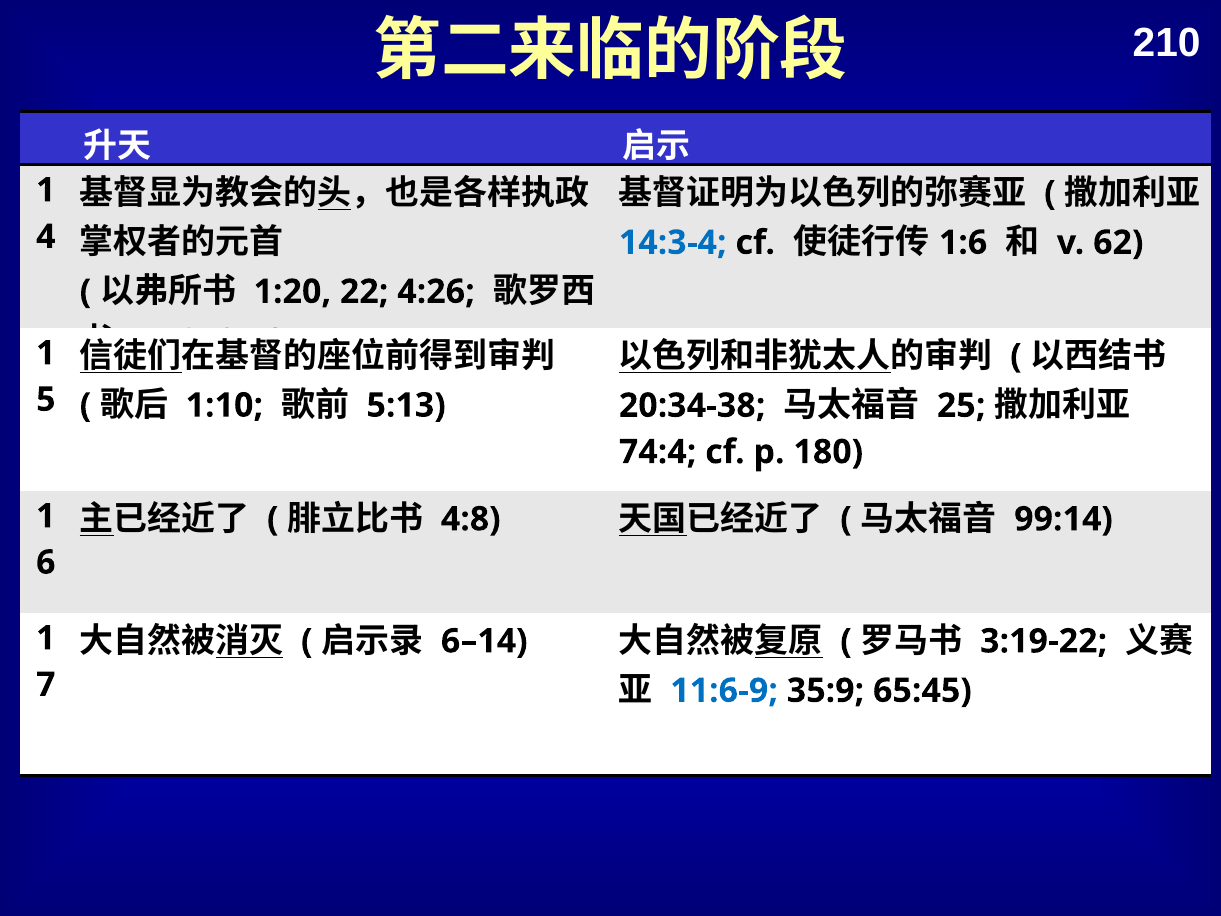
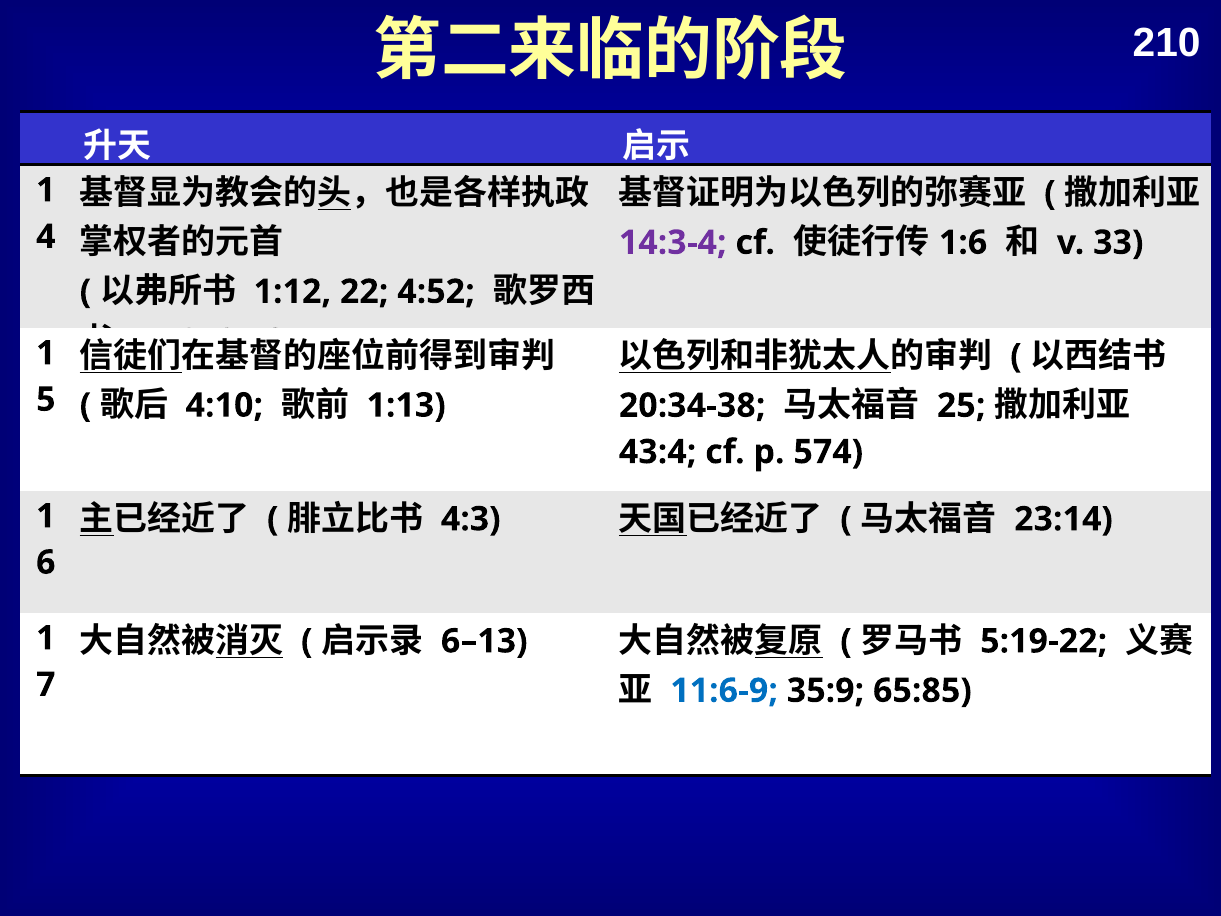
14:3-4 colour: blue -> purple
62: 62 -> 33
1:20: 1:20 -> 1:12
4:26: 4:26 -> 4:52
1:10: 1:10 -> 4:10
5:13: 5:13 -> 1:13
74:4: 74:4 -> 43:4
180: 180 -> 574
4:8: 4:8 -> 4:3
99:14: 99:14 -> 23:14
6–14: 6–14 -> 6–13
3:19-22: 3:19-22 -> 5:19-22
65:45: 65:45 -> 65:85
